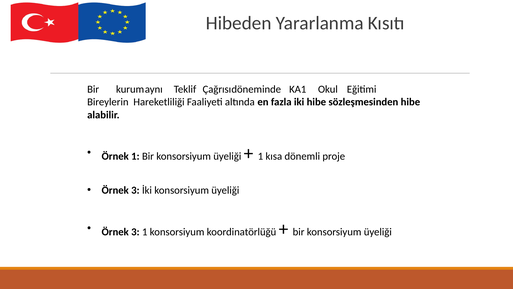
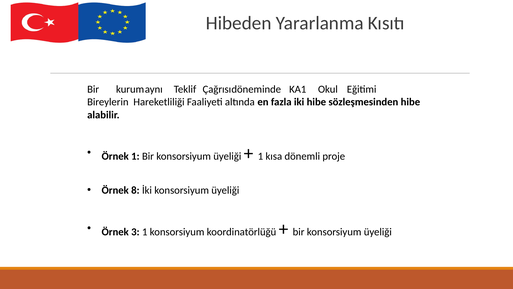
3 at (135, 190): 3 -> 8
